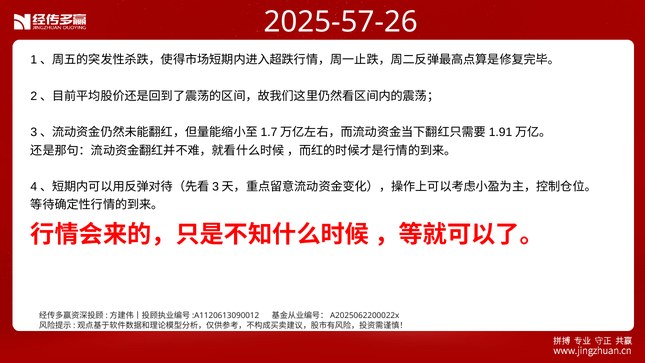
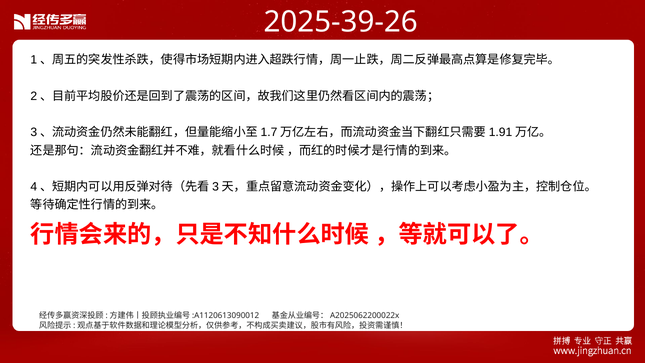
2025-57-26: 2025-57-26 -> 2025-39-26
